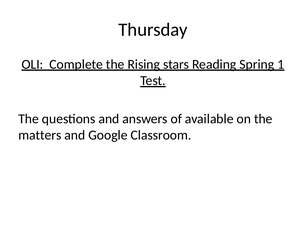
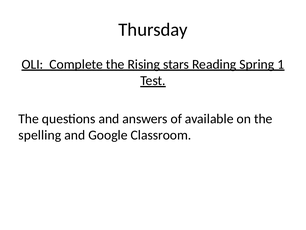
matters: matters -> spelling
